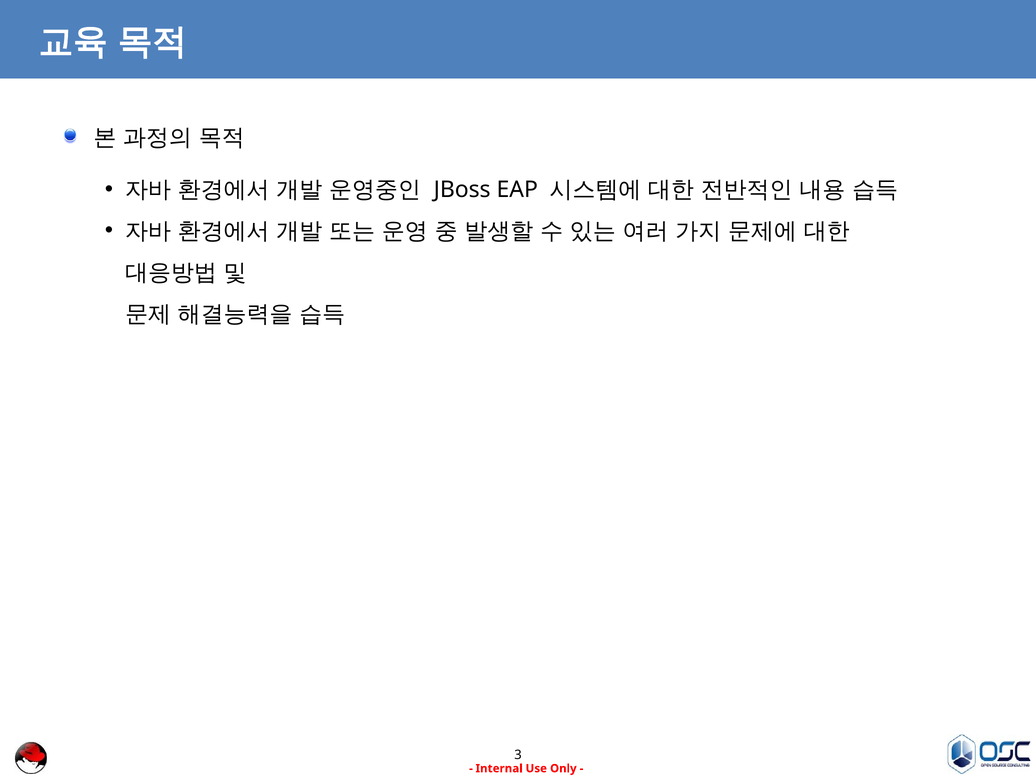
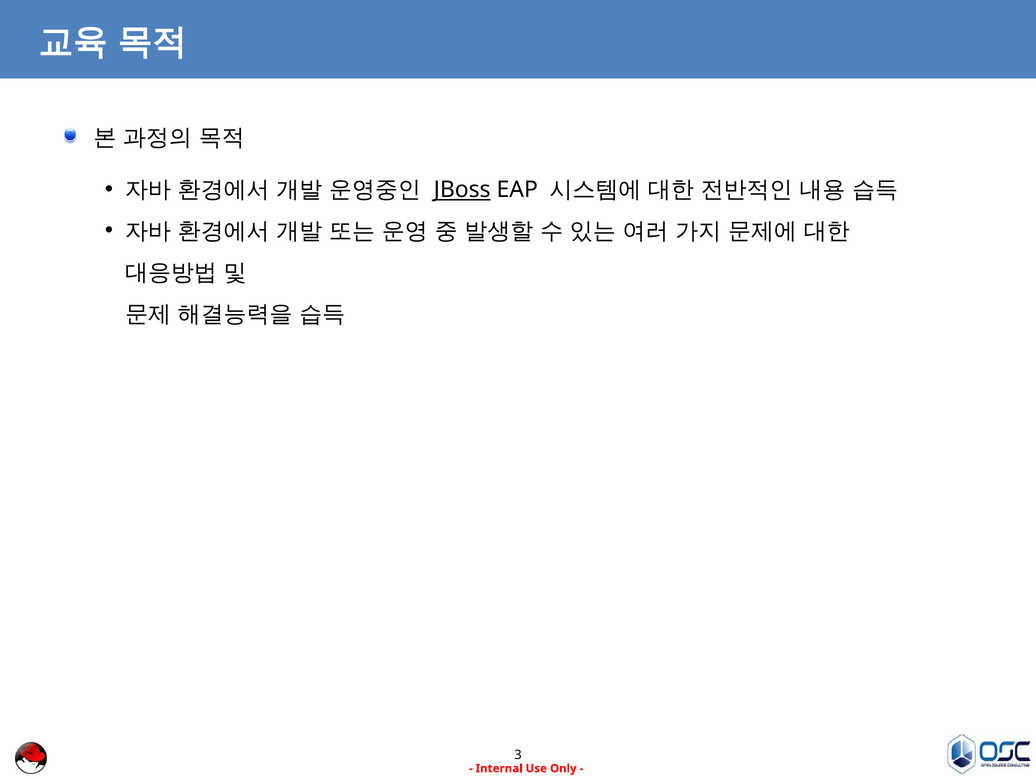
JBoss underline: none -> present
